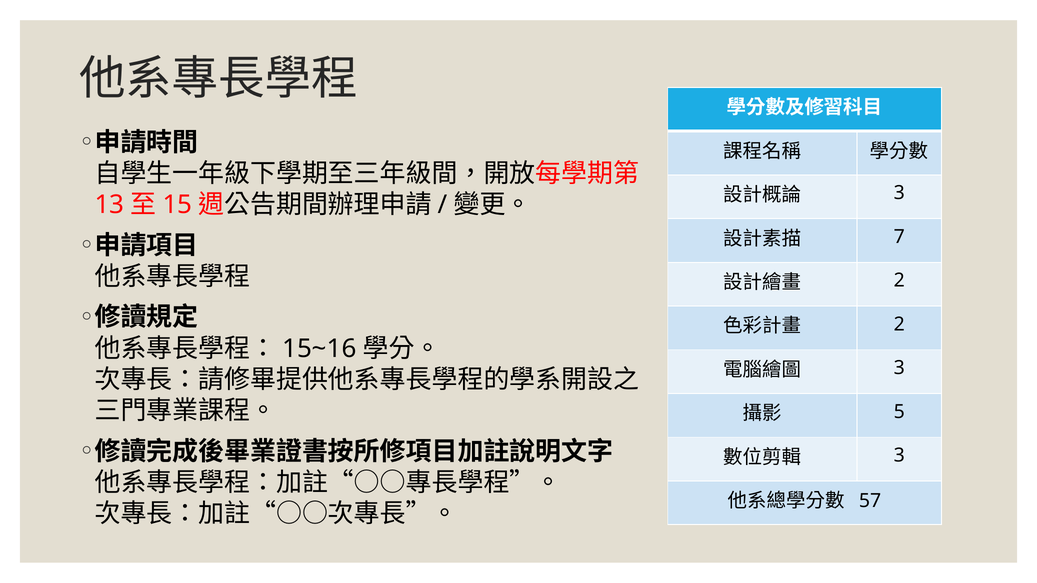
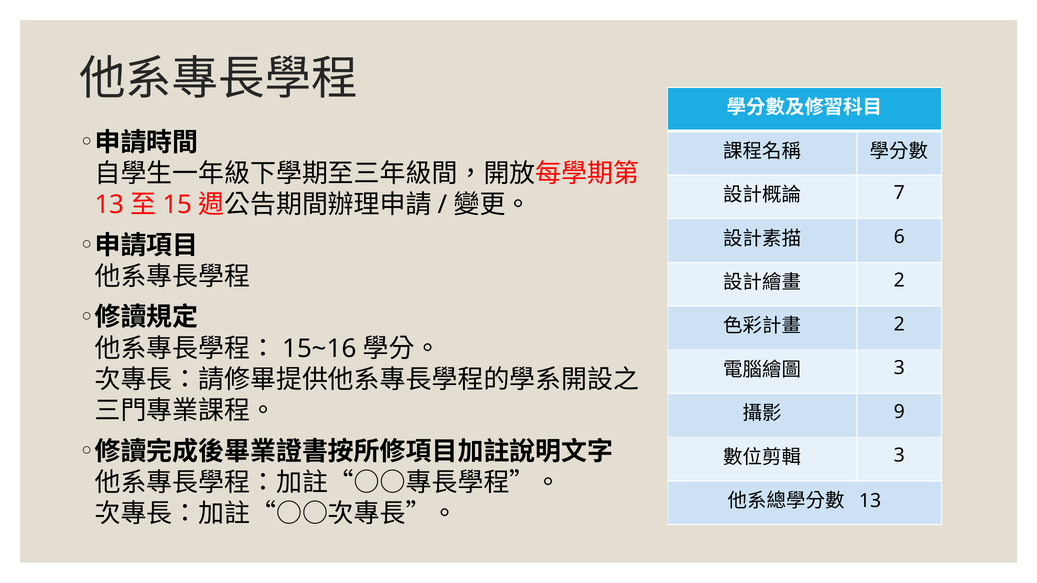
3 at (899, 193): 3 -> 7
7: 7 -> 6
5: 5 -> 9
57 at (870, 501): 57 -> 13
